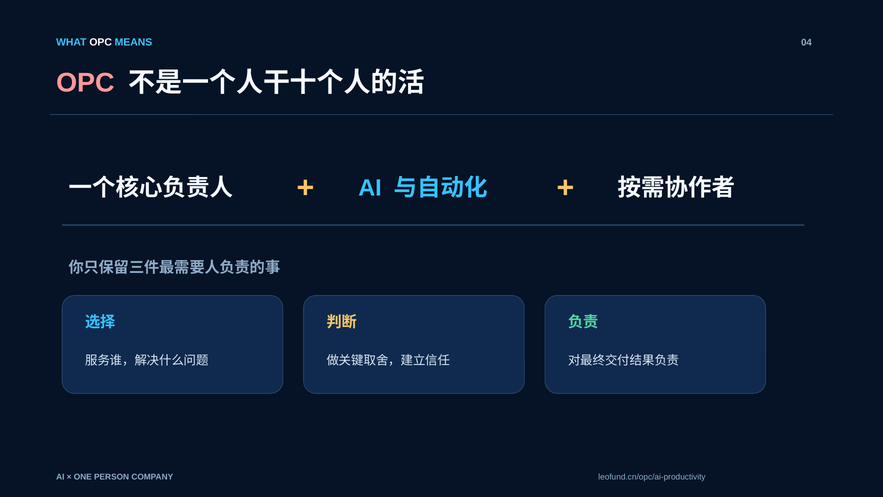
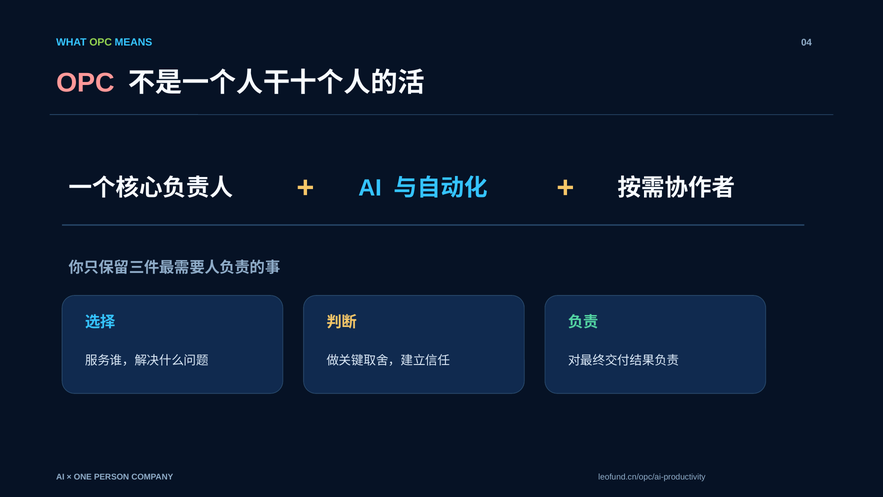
OPC at (101, 42) colour: white -> light green
